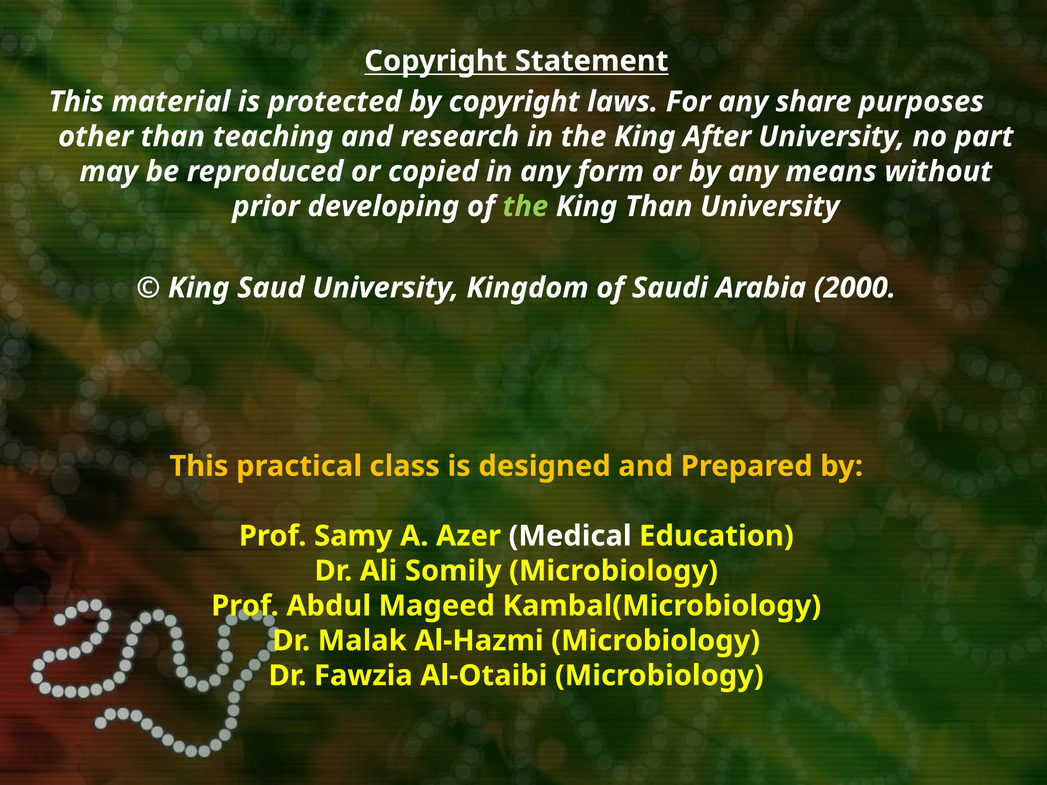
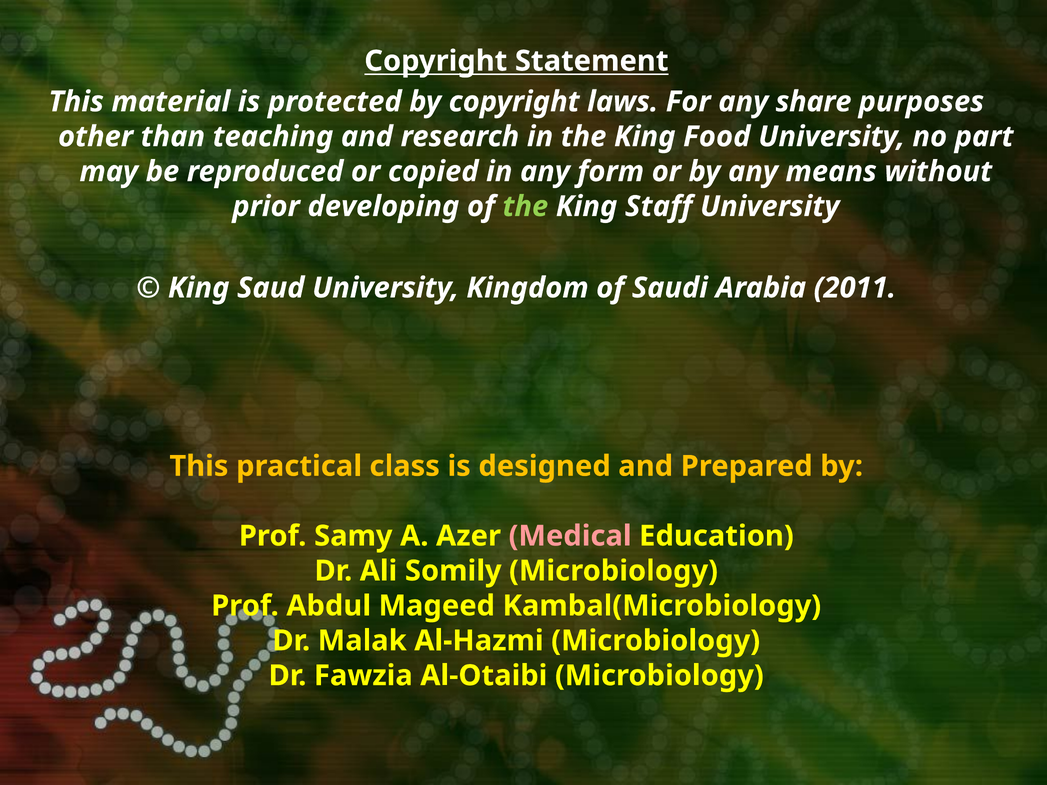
After: After -> Food
King Than: Than -> Staff
2000: 2000 -> 2011
Medical colour: white -> pink
